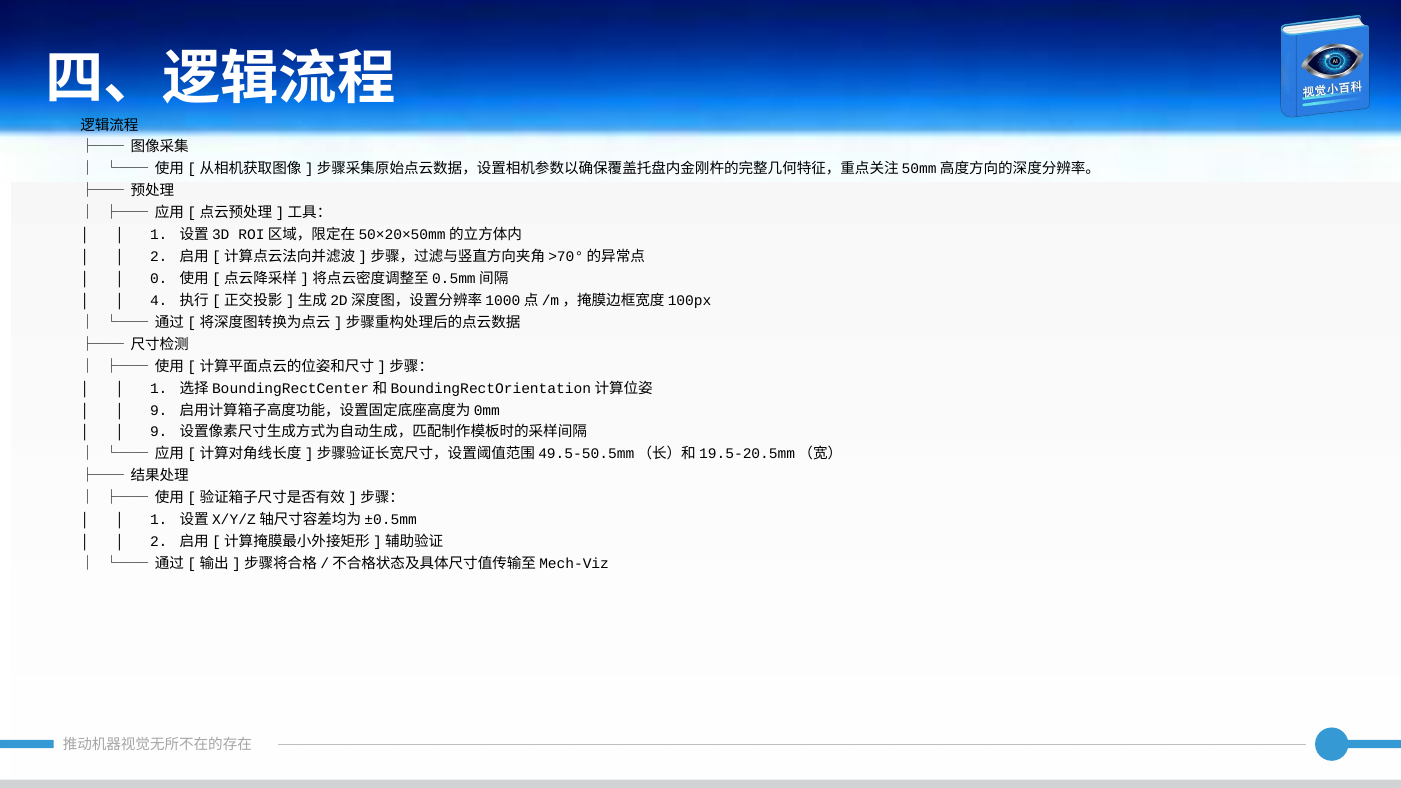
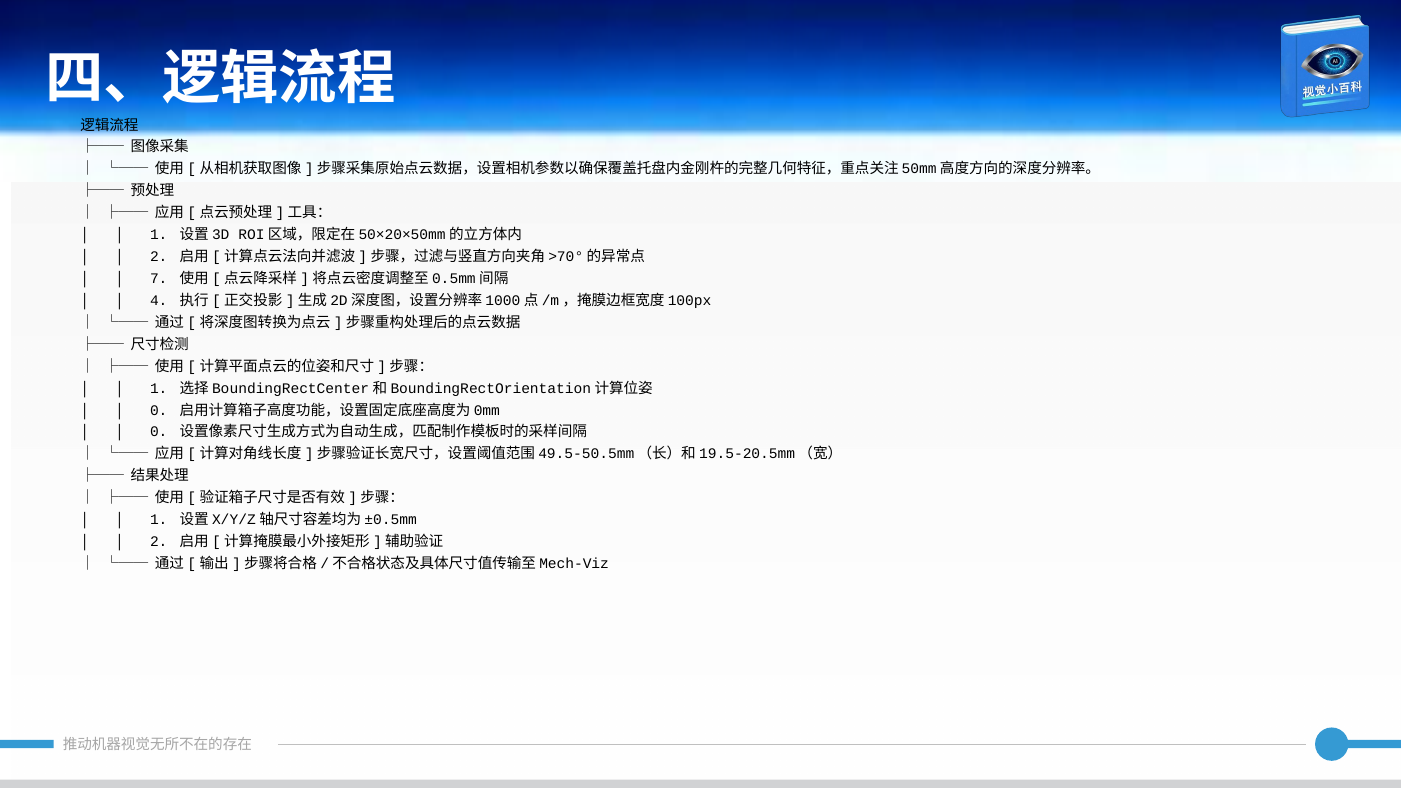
0: 0 -> 7
9 at (159, 410): 9 -> 0
9 at (159, 432): 9 -> 0
